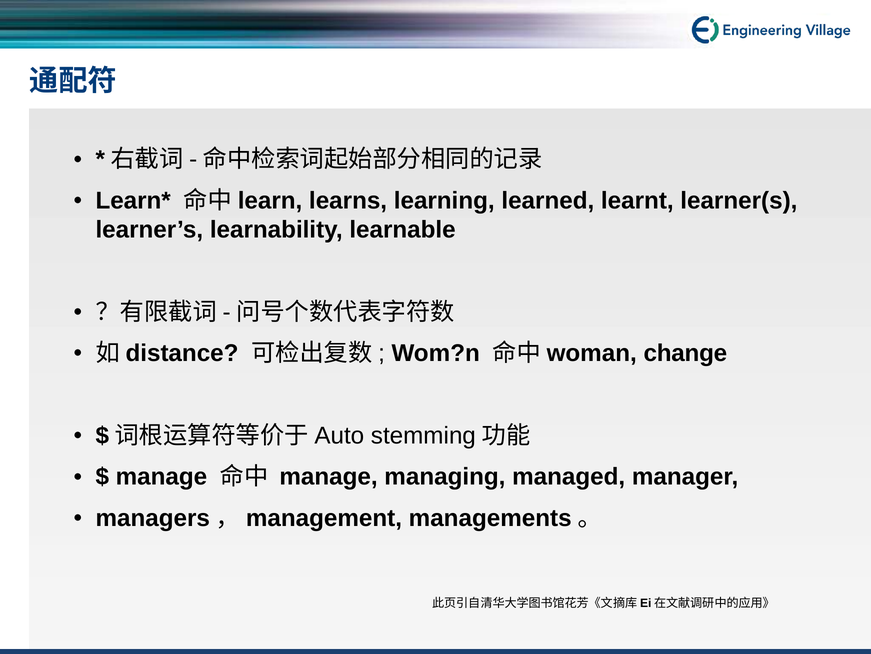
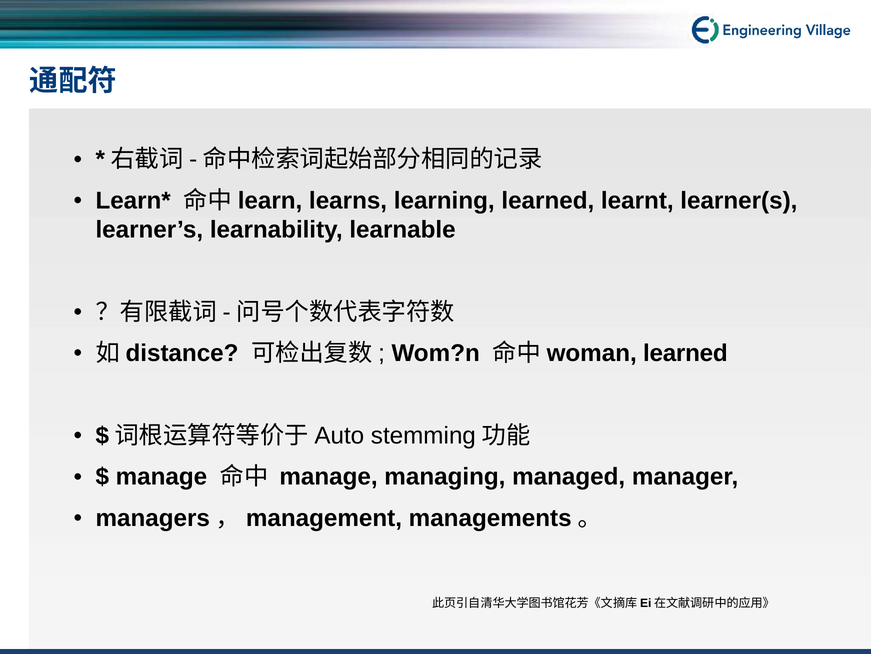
change at (685, 353): change -> learned
